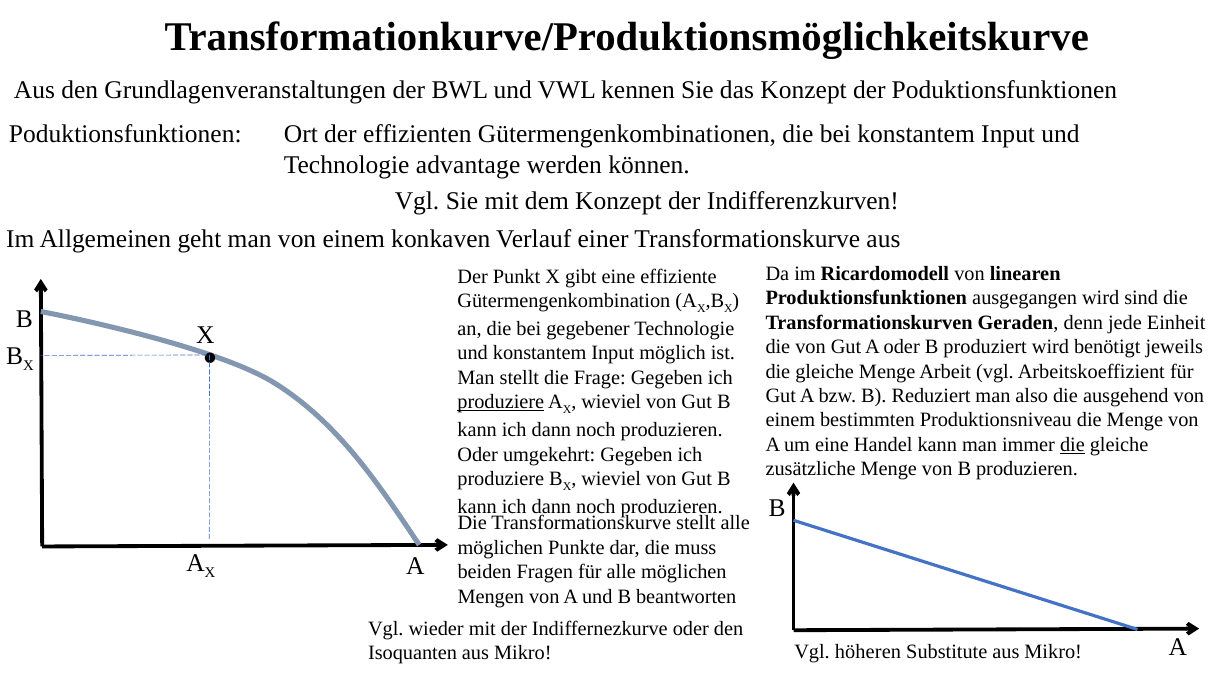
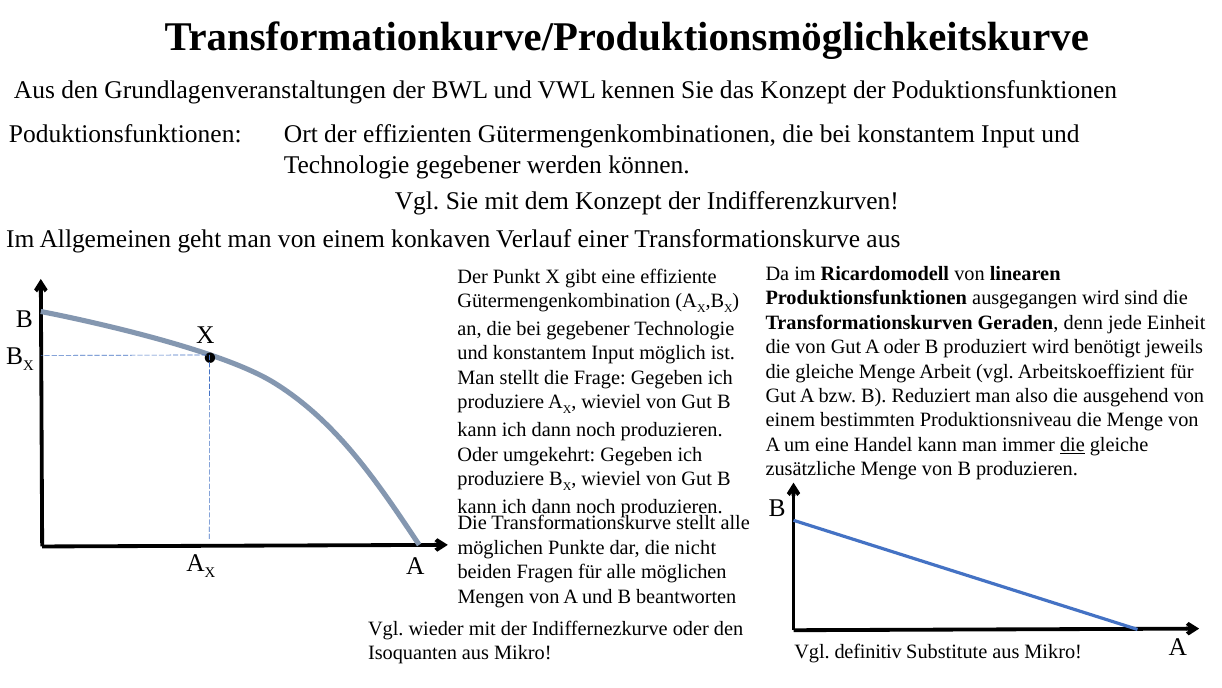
Technologie advantage: advantage -> gegebener
produziere at (501, 402) underline: present -> none
muss: muss -> nicht
höheren: höheren -> definitiv
